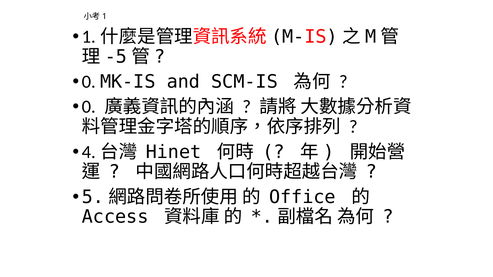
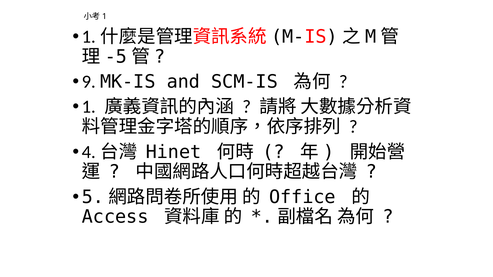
0 at (89, 82): 0 -> 9
0 at (89, 107): 0 -> 1
